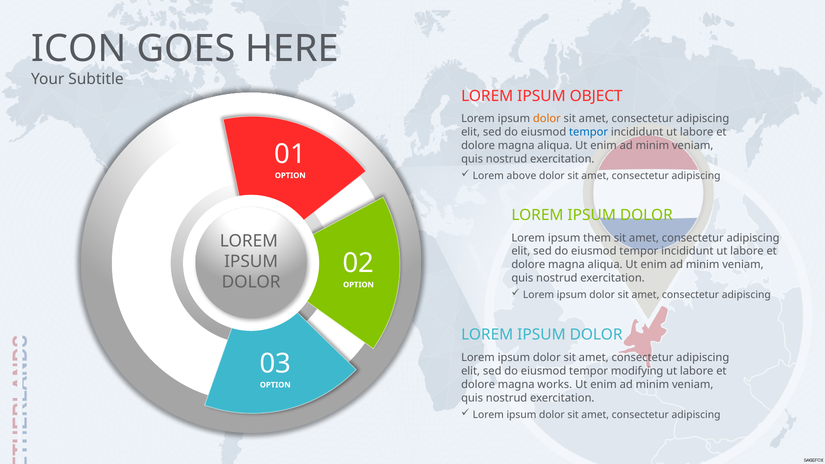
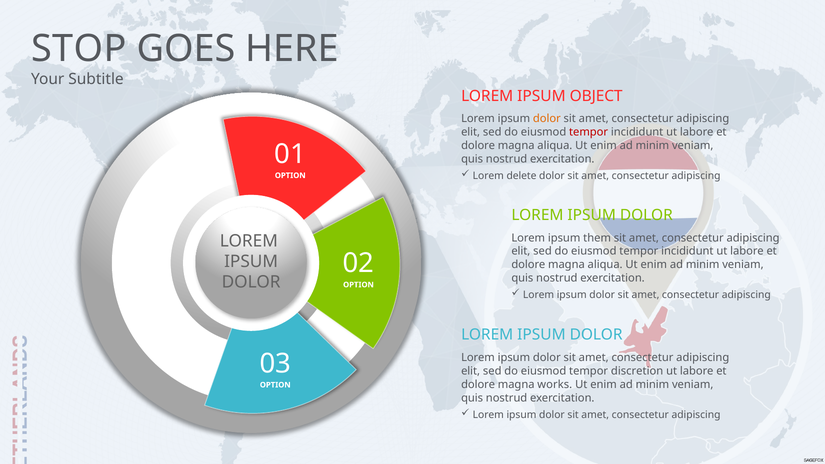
ICON: ICON -> STOP
tempor at (589, 132) colour: blue -> red
above: above -> delete
modifying: modifying -> discretion
